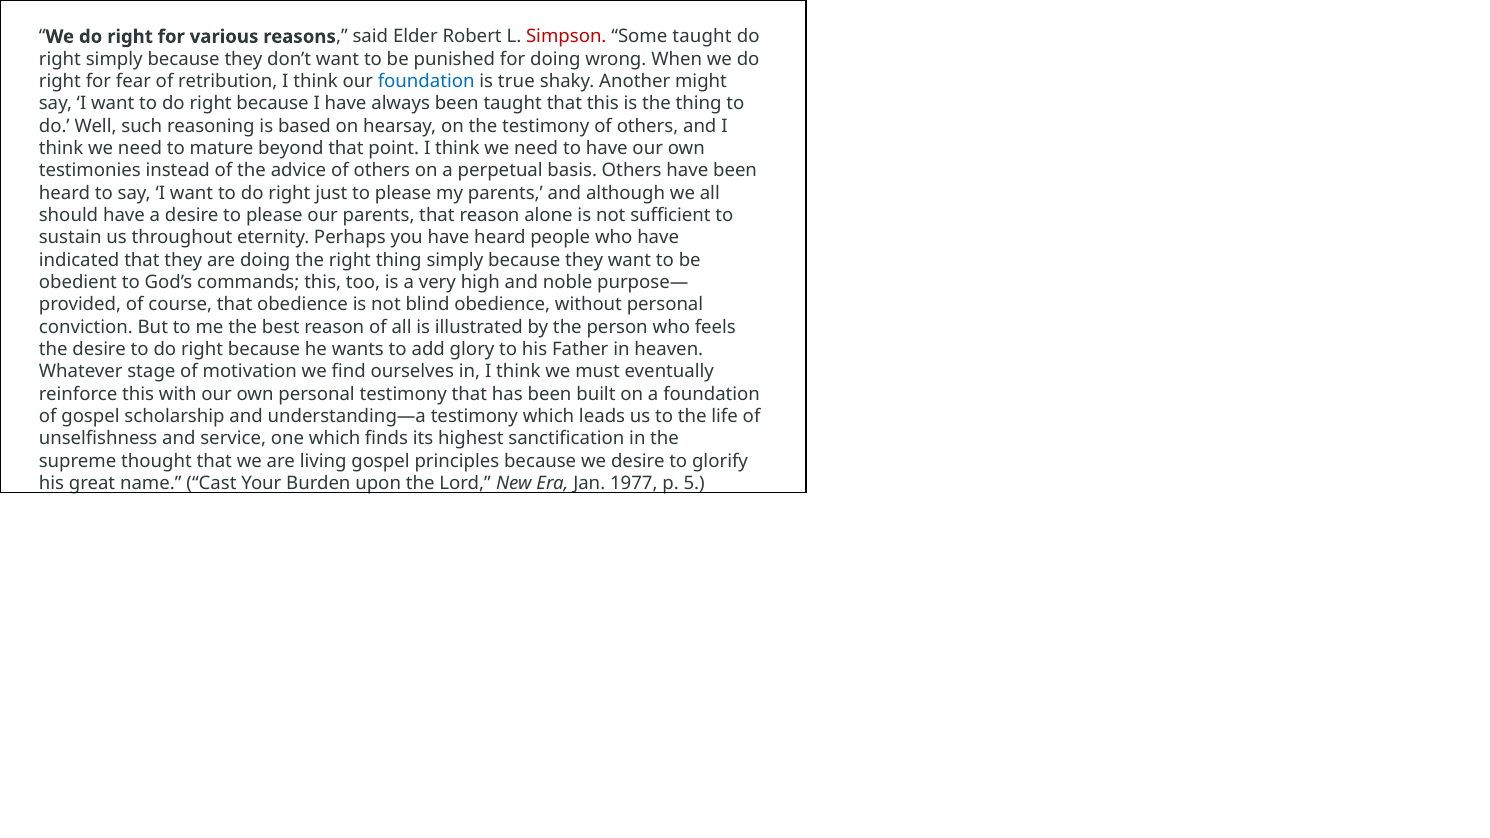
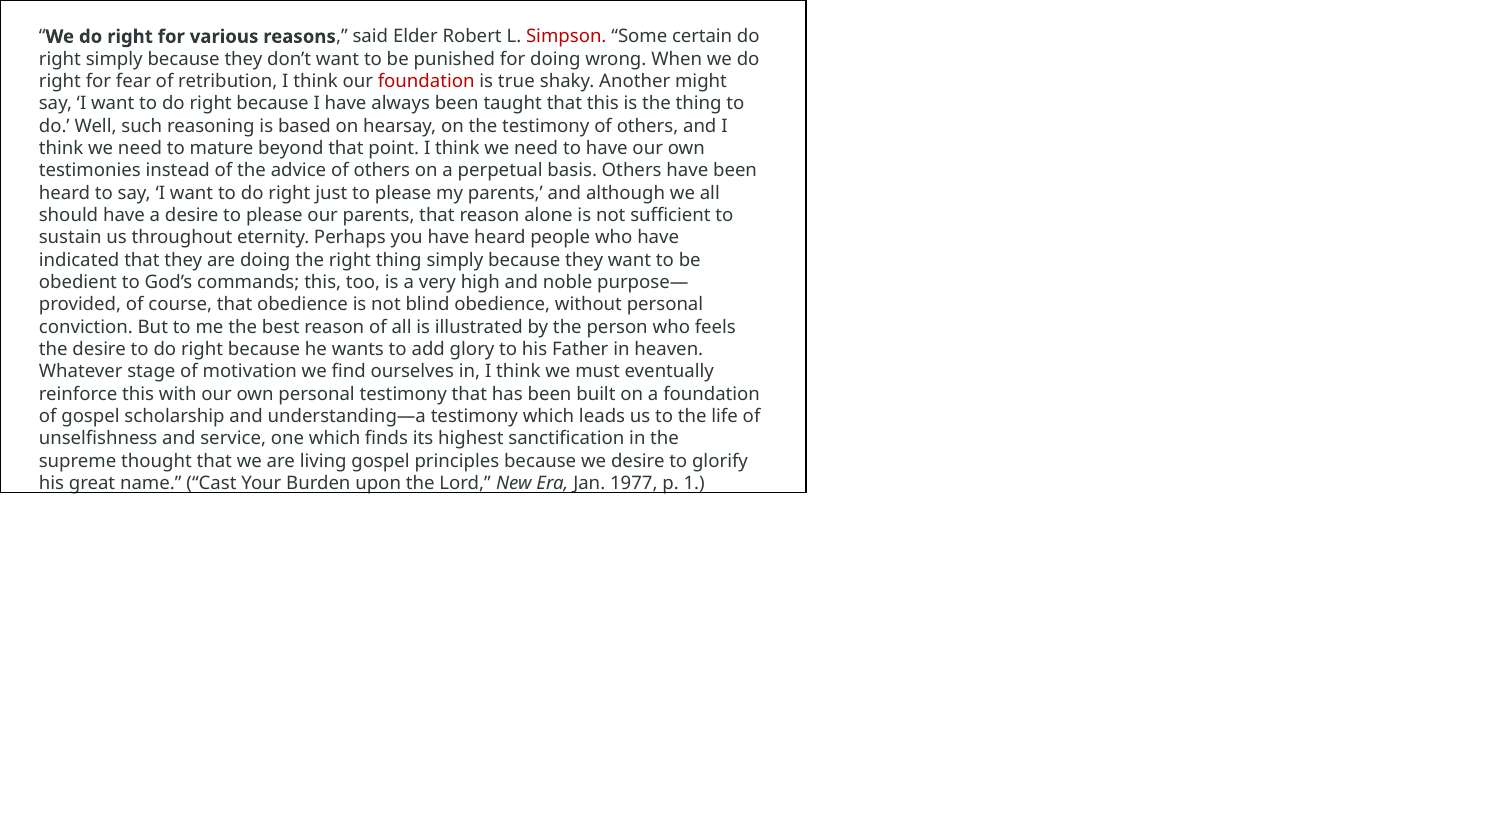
Some taught: taught -> certain
foundation at (426, 81) colour: blue -> red
5: 5 -> 1
